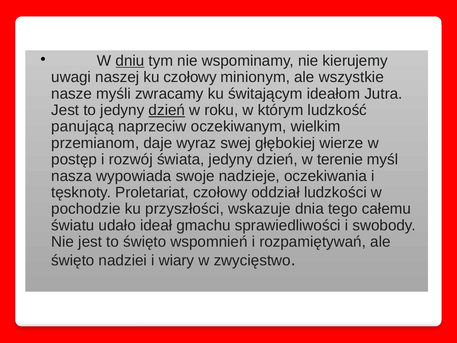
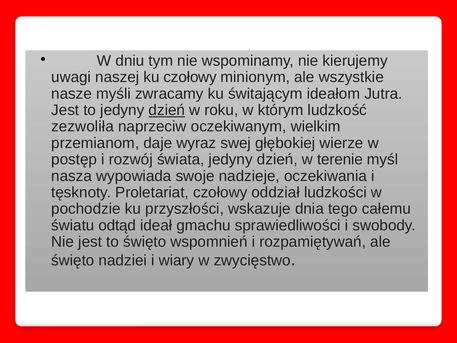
dniu underline: present -> none
panującą: panującą -> zezwoliła
udało: udało -> odtąd
